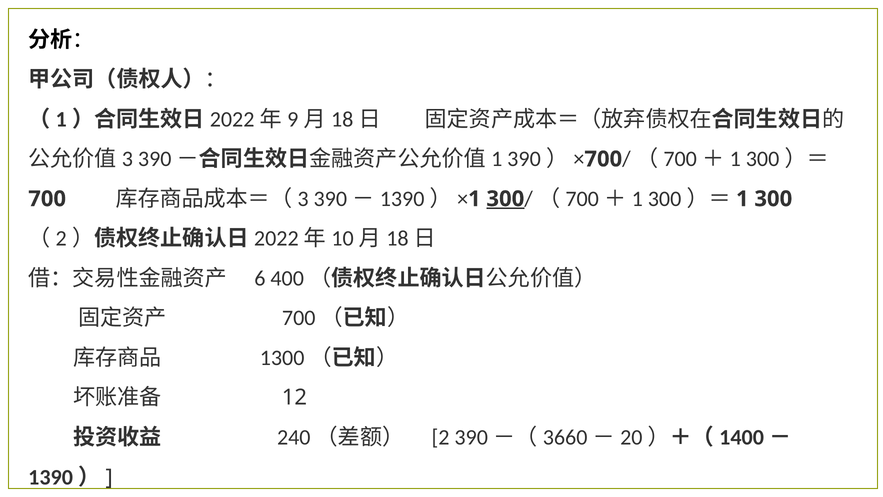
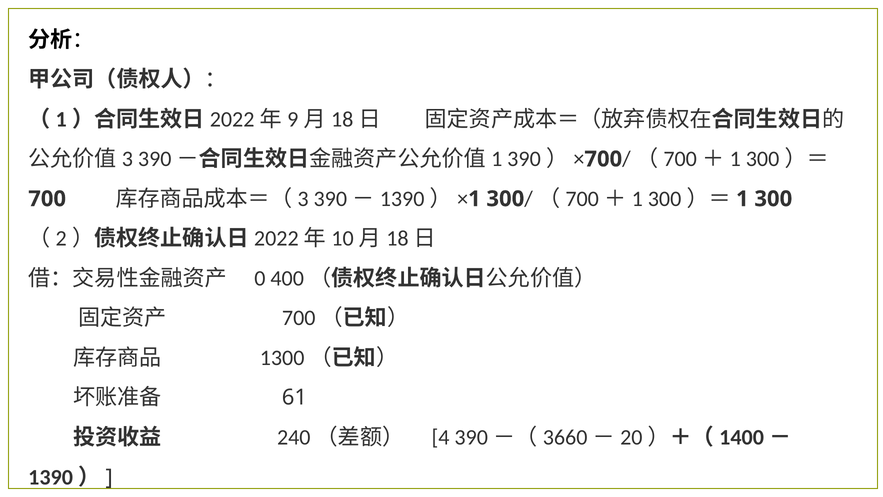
300 at (505, 199) underline: present -> none
6: 6 -> 0
12: 12 -> 61
2: 2 -> 4
